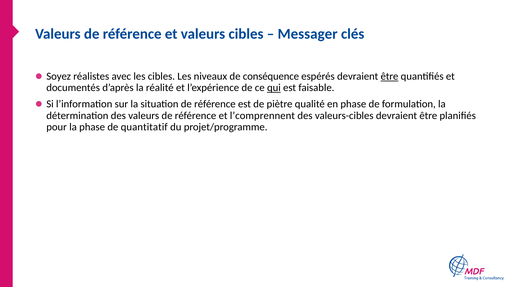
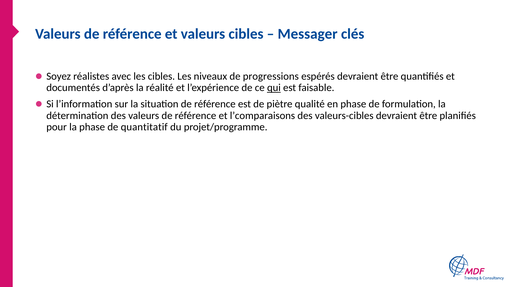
conséquence: conséquence -> progressions
être at (389, 76) underline: present -> none
l’comprennent: l’comprennent -> l’comparaisons
